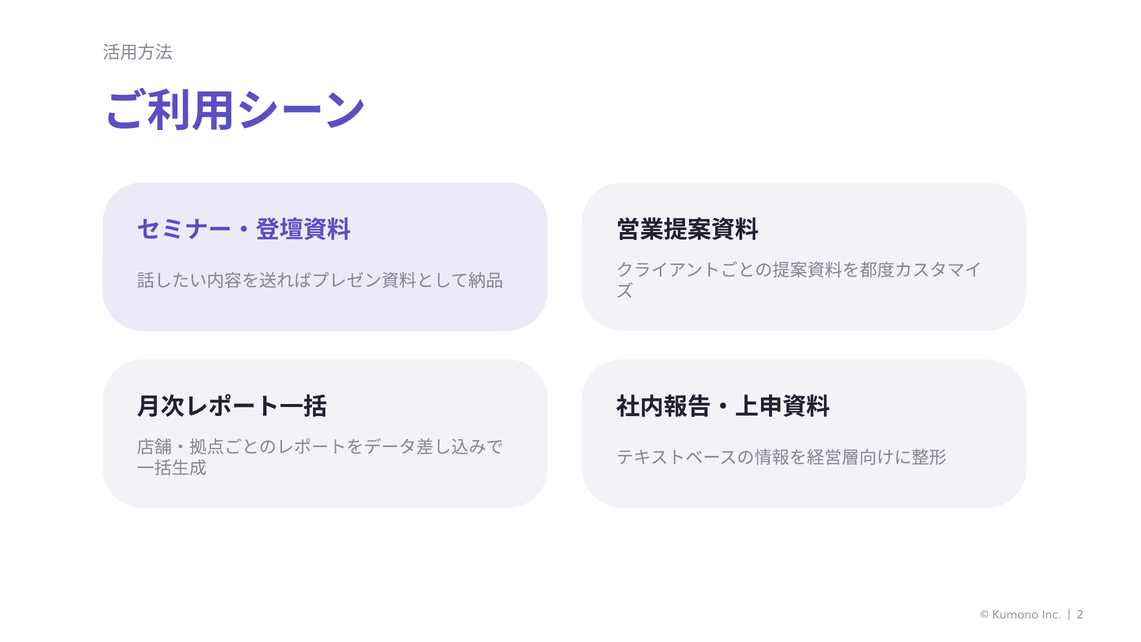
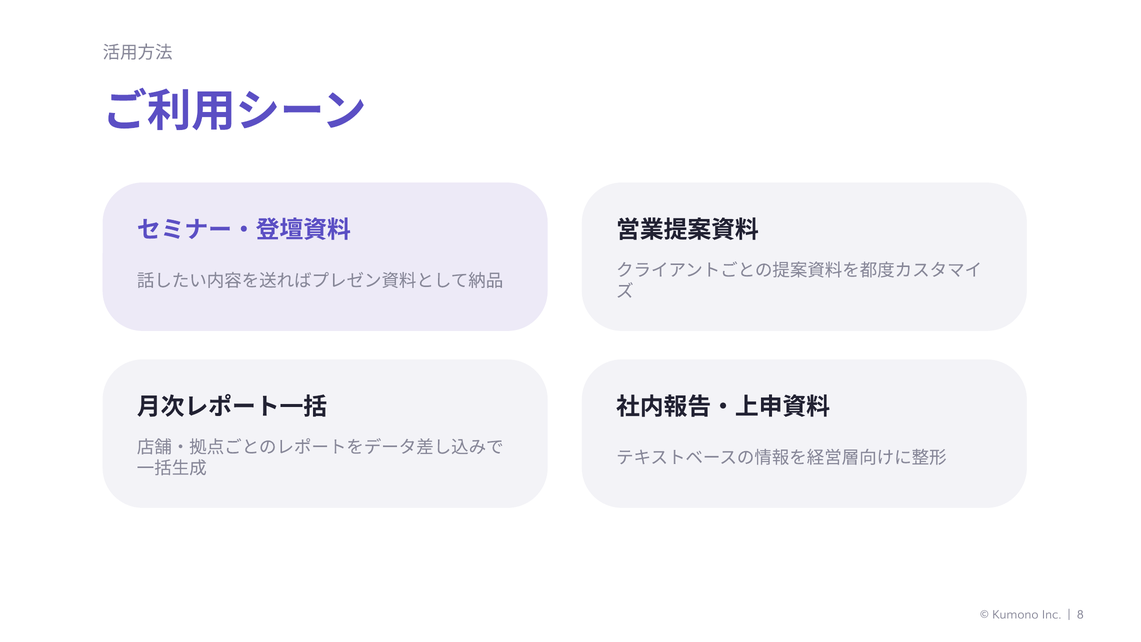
2: 2 -> 8
